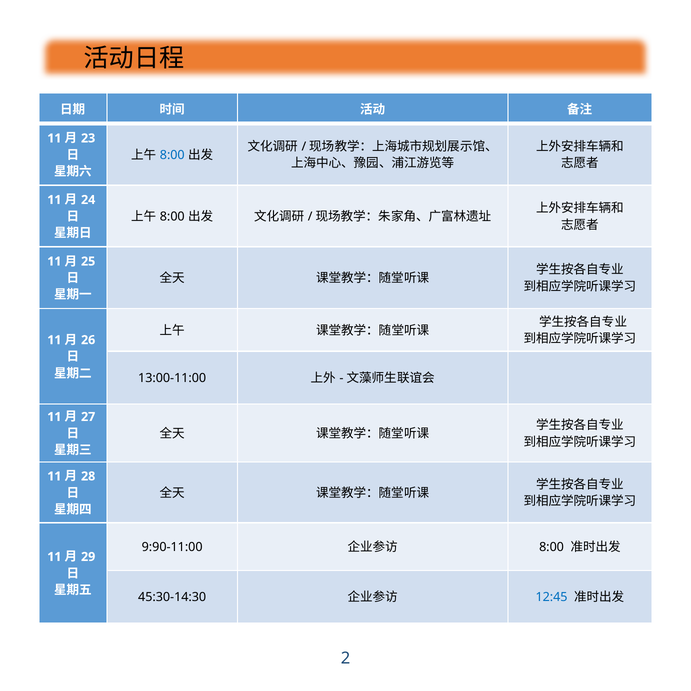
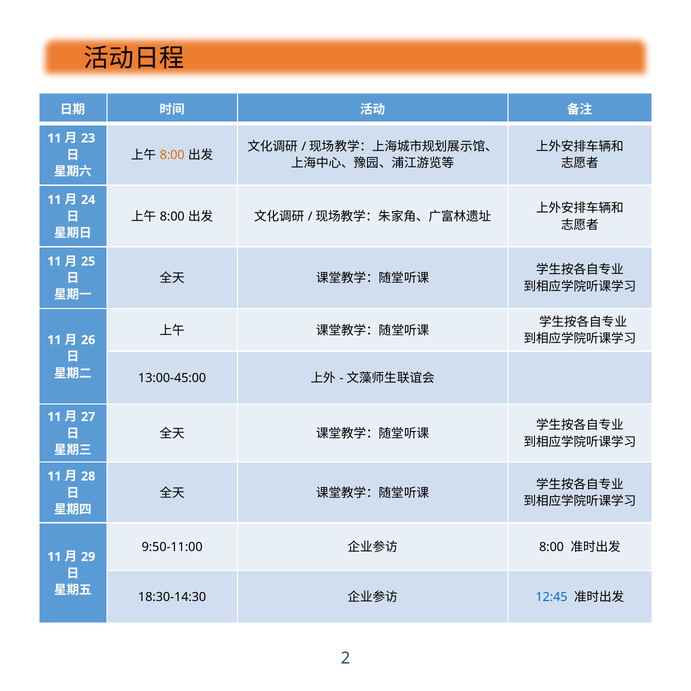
8:00 at (172, 155) colour: blue -> orange
13:00-11:00: 13:00-11:00 -> 13:00-45:00
9:90-11:00: 9:90-11:00 -> 9:50-11:00
45:30-14:30: 45:30-14:30 -> 18:30-14:30
